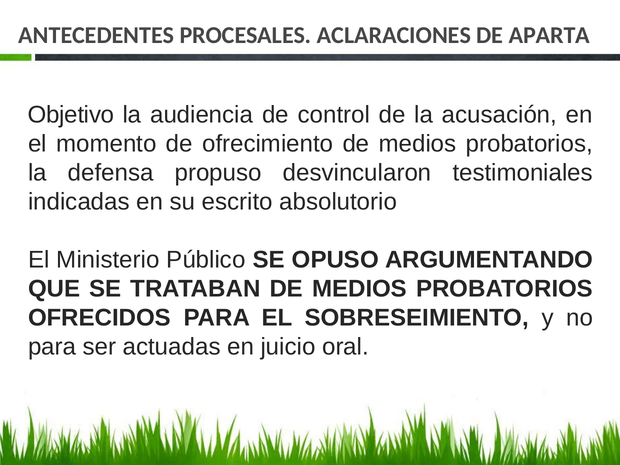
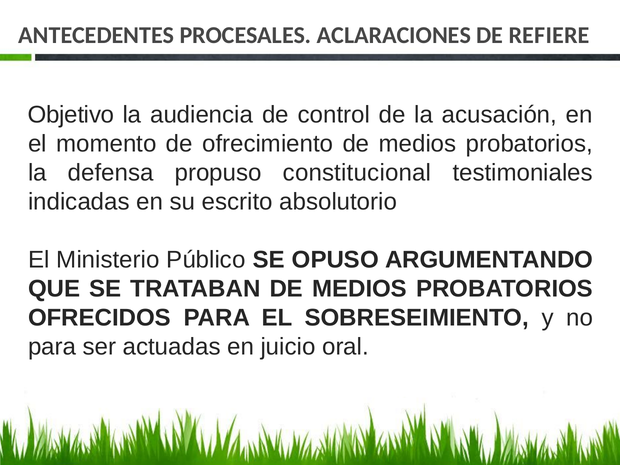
APARTA: APARTA -> REFIERE
desvincularon: desvincularon -> constitucional
